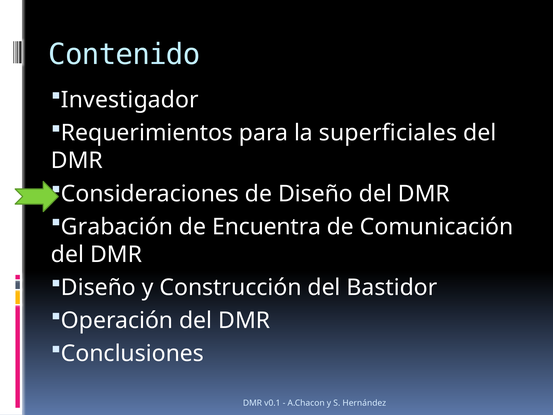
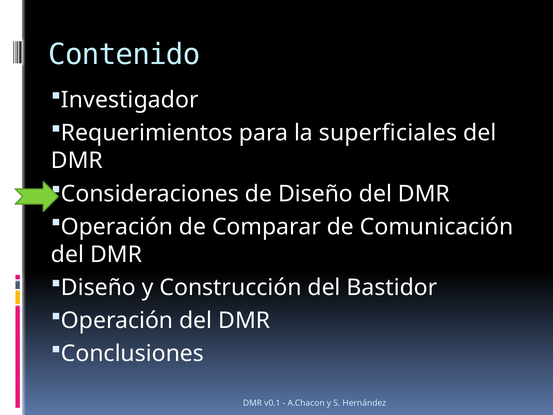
Grabación at (117, 227): Grabación -> Operación
Encuentra: Encuentra -> Comparar
